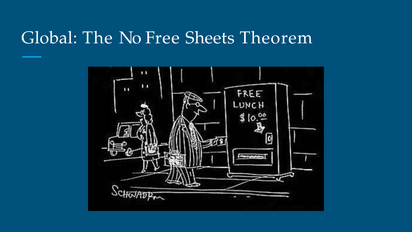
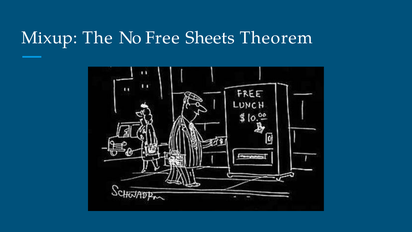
Global: Global -> Mixup
